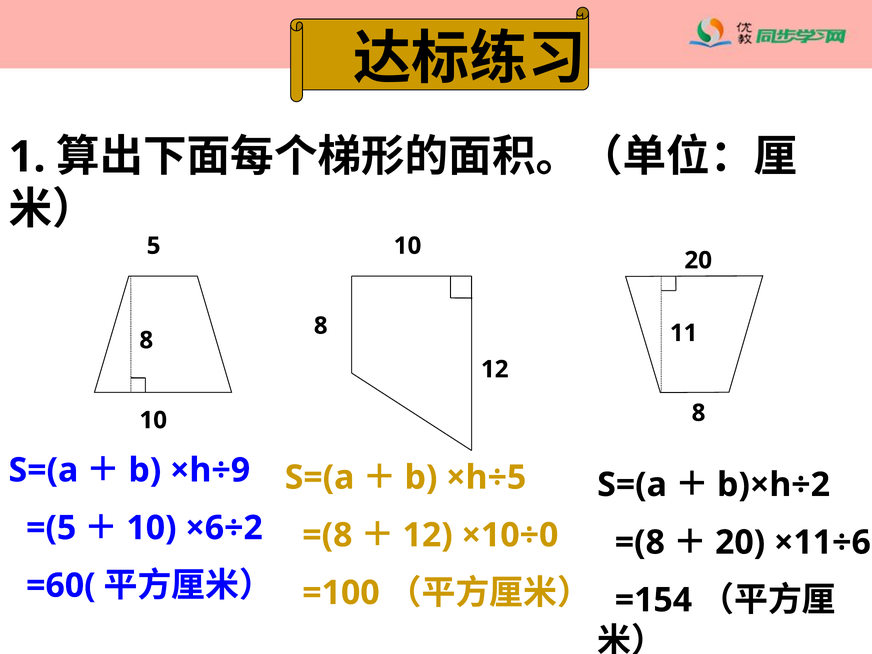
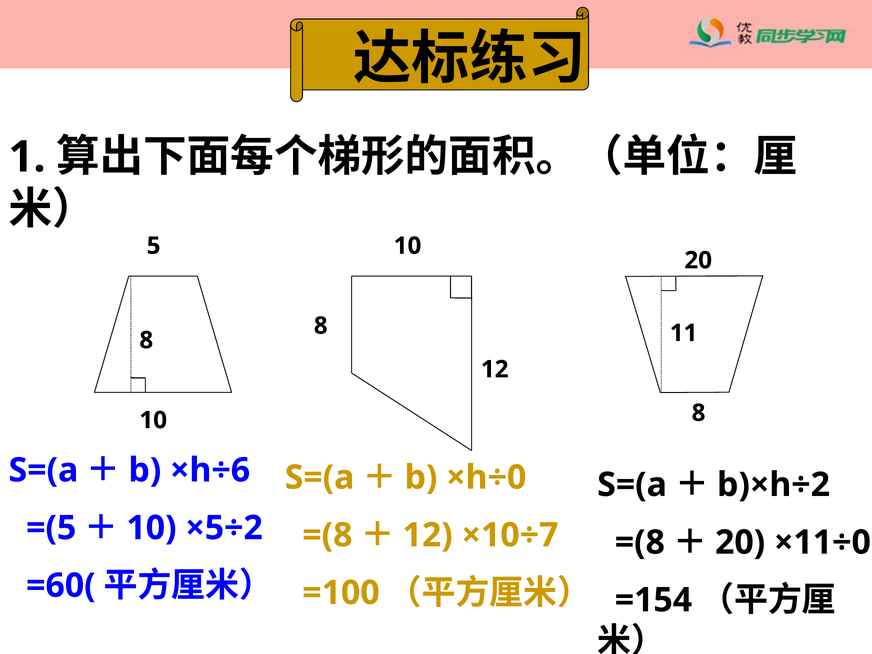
×h÷9: ×h÷9 -> ×h÷6
×h÷5: ×h÷5 -> ×h÷0
×6÷2: ×6÷2 -> ×5÷2
×10÷0: ×10÷0 -> ×10÷7
×11÷6: ×11÷6 -> ×11÷0
